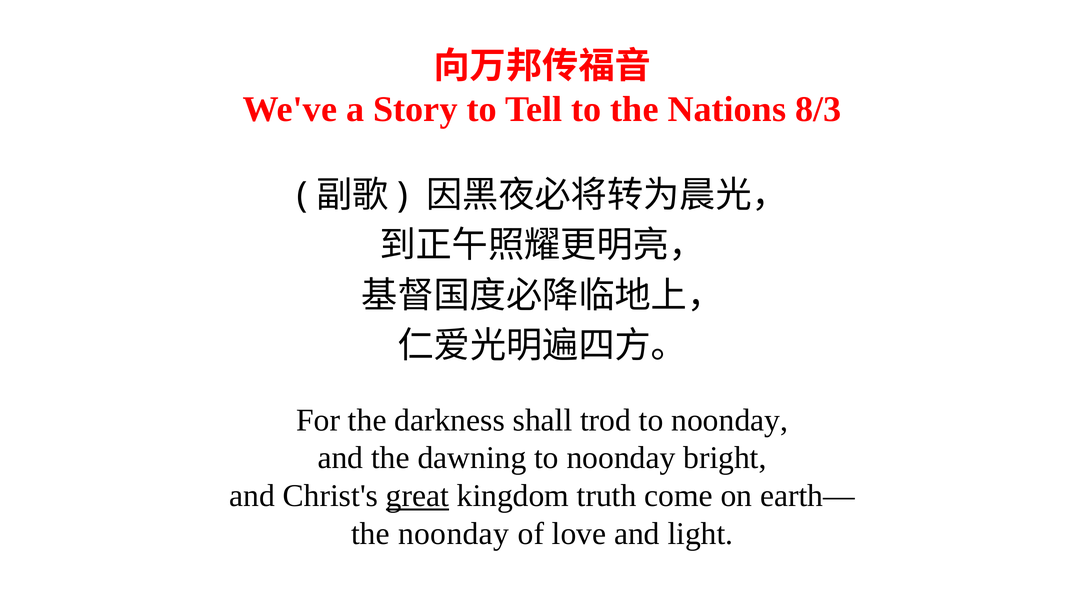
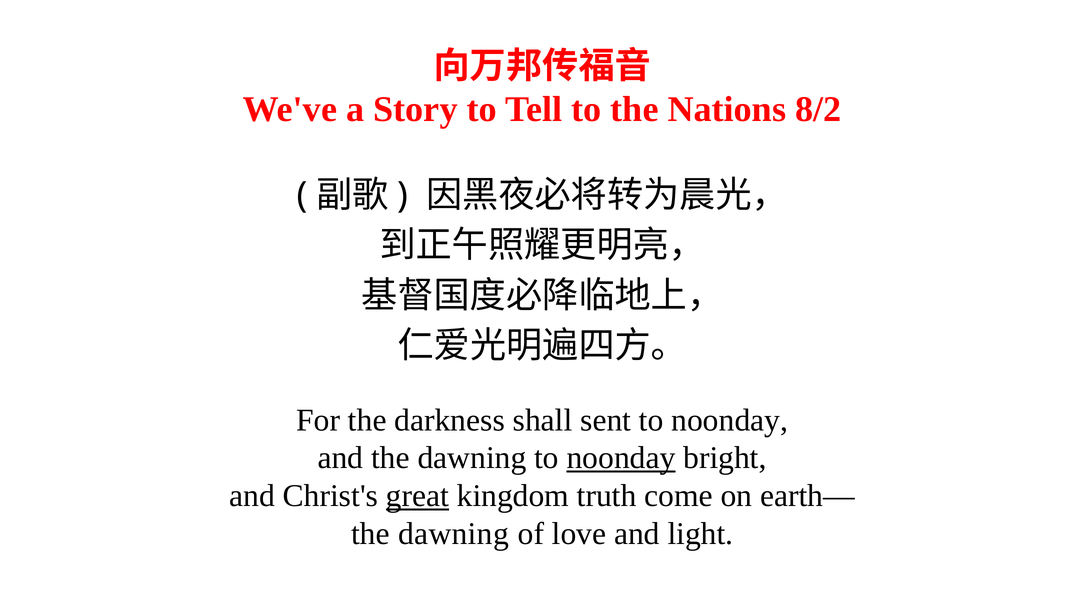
8/3: 8/3 -> 8/2
trod: trod -> sent
noonday at (621, 458) underline: none -> present
noonday at (454, 534): noonday -> dawning
